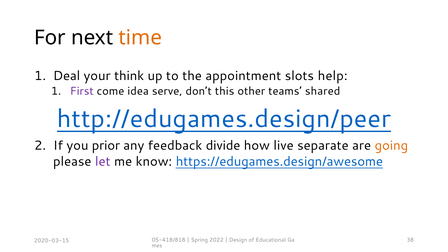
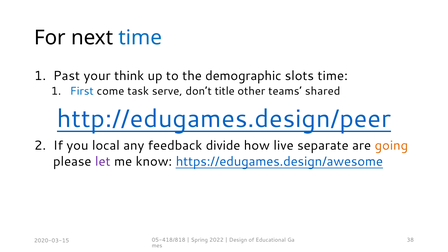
time at (140, 38) colour: orange -> blue
Deal: Deal -> Past
appointment: appointment -> demographic
slots help: help -> time
First colour: purple -> blue
idea: idea -> task
this: this -> title
prior: prior -> local
